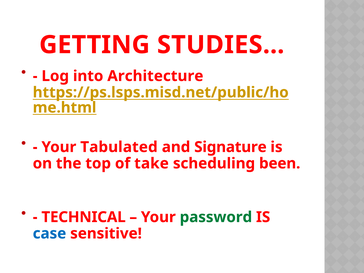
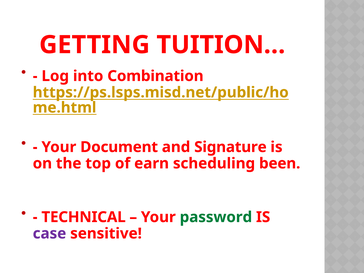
STUDIES…: STUDIES… -> TUITION…
Architecture: Architecture -> Combination
Tabulated: Tabulated -> Document
take: take -> earn
case colour: blue -> purple
